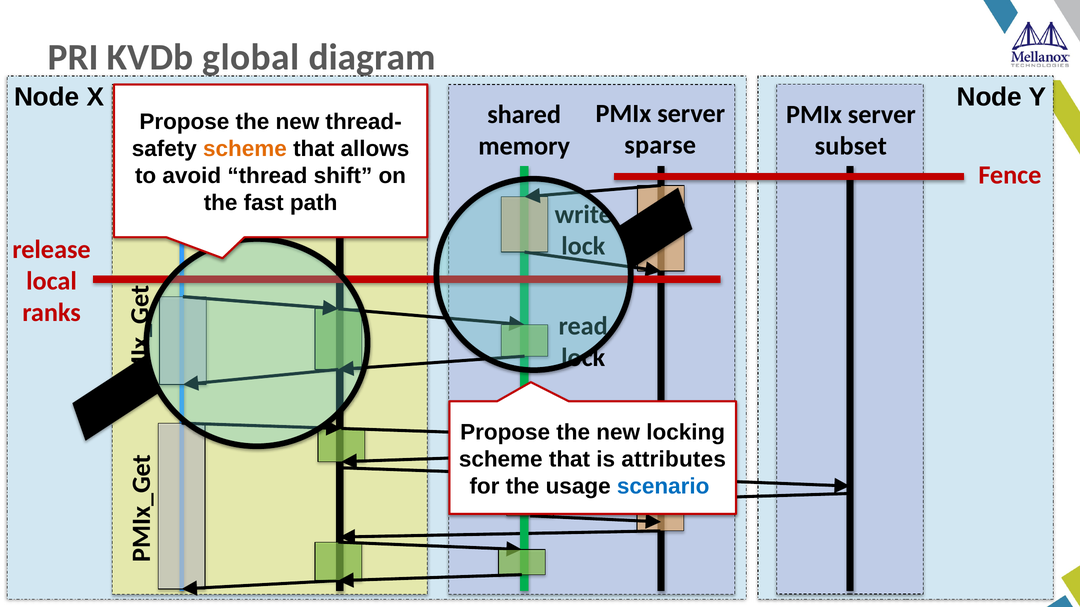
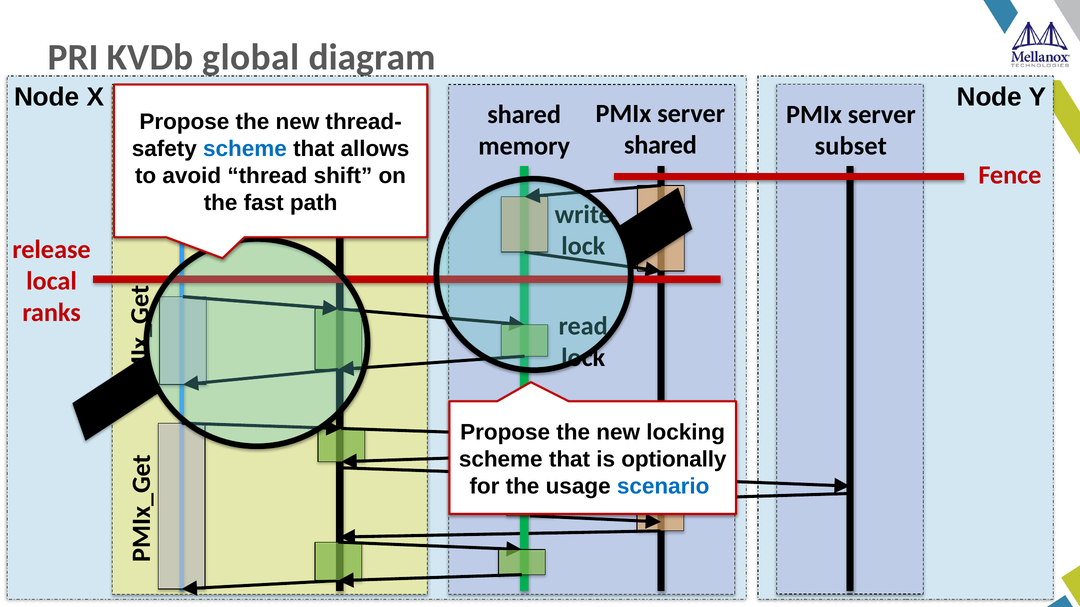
sparse at (660, 145): sparse -> shared
scheme at (245, 149) colour: orange -> blue
attributes: attributes -> optionally
